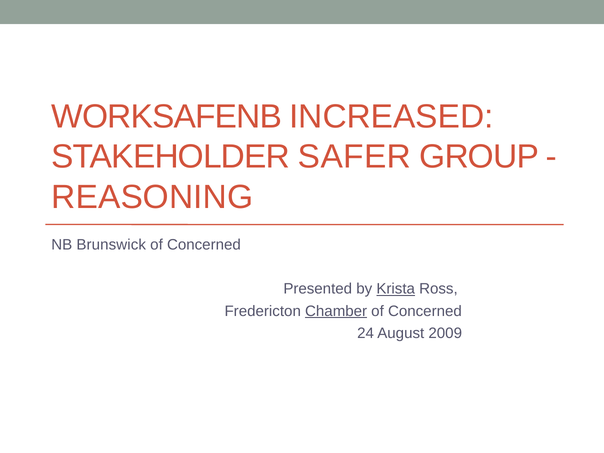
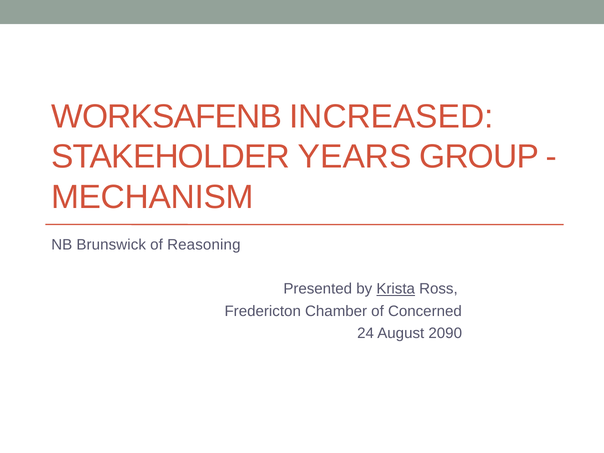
SAFER: SAFER -> YEARS
REASONING: REASONING -> MECHANISM
Concerned at (204, 245): Concerned -> Reasoning
Chamber underline: present -> none
2009: 2009 -> 2090
